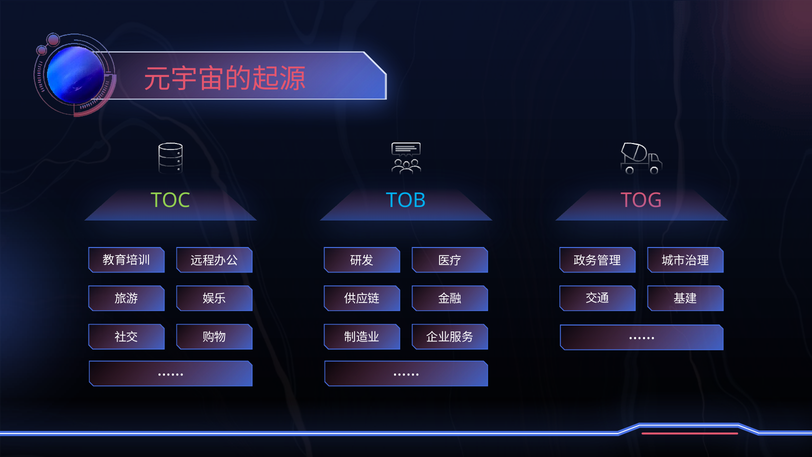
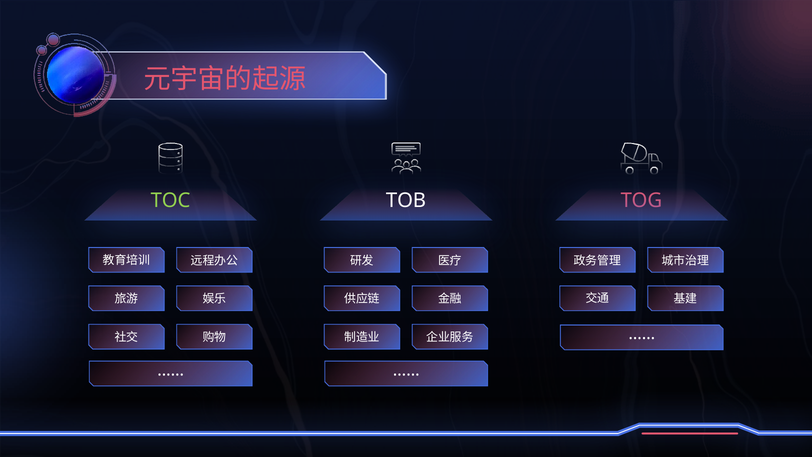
TOB colour: light blue -> white
